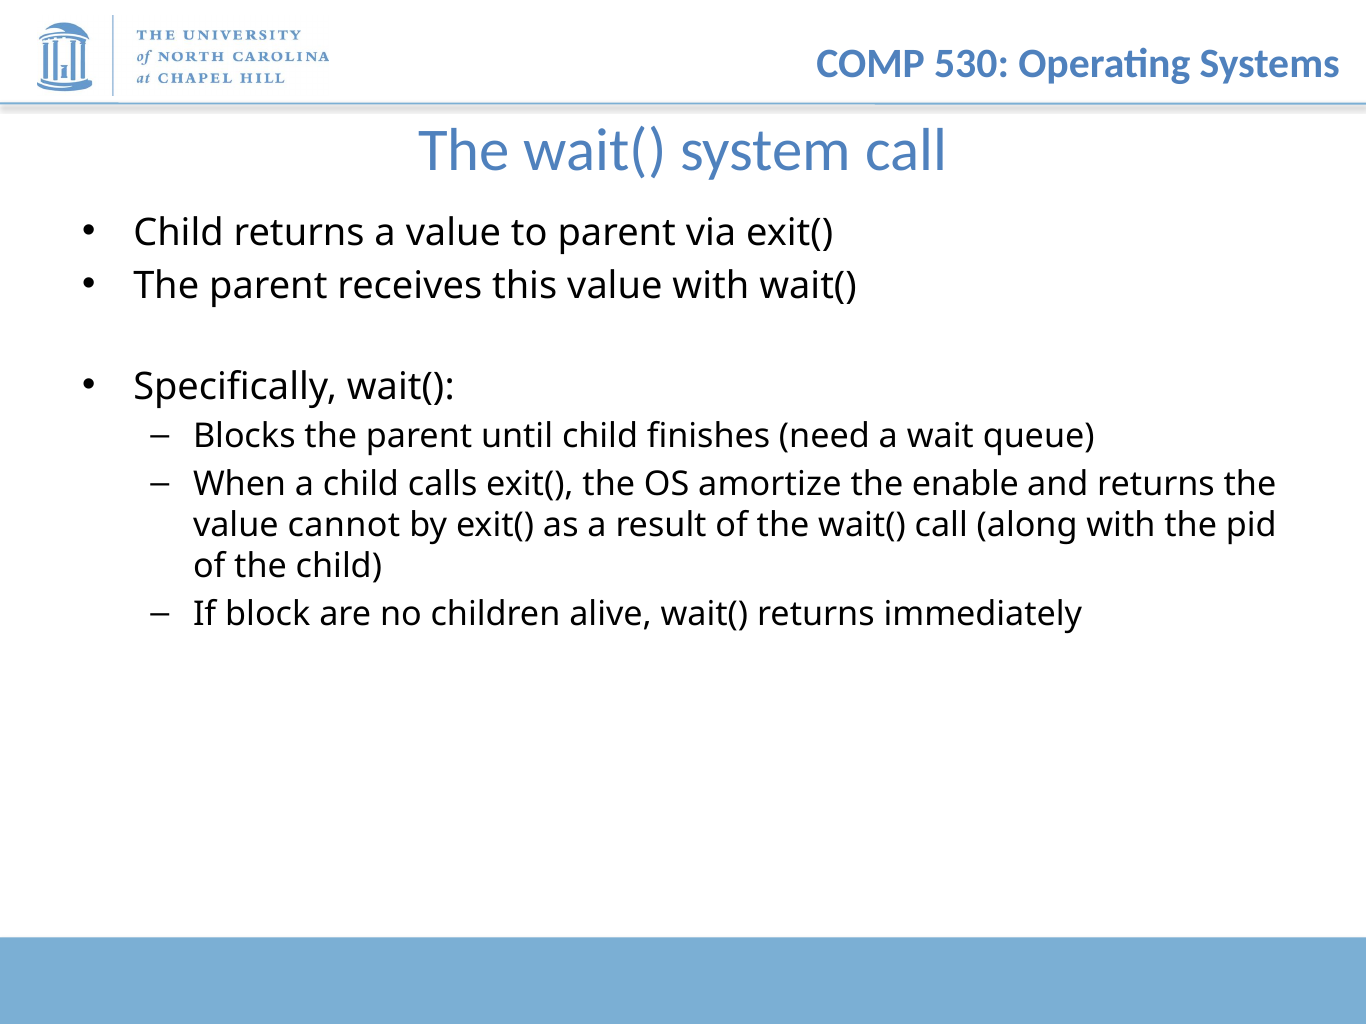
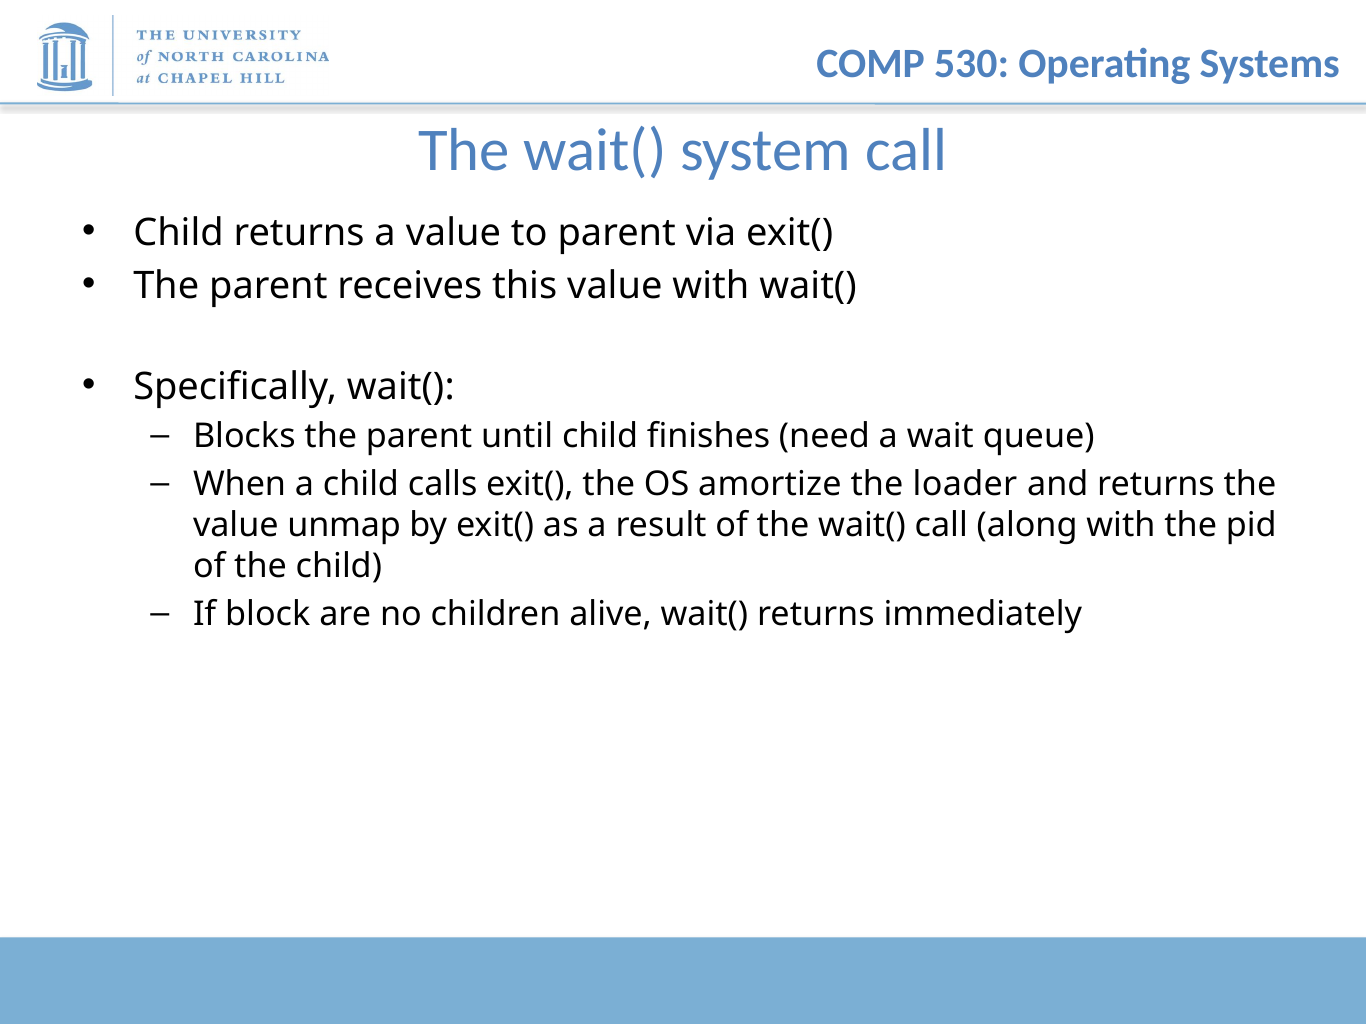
enable: enable -> loader
cannot: cannot -> unmap
